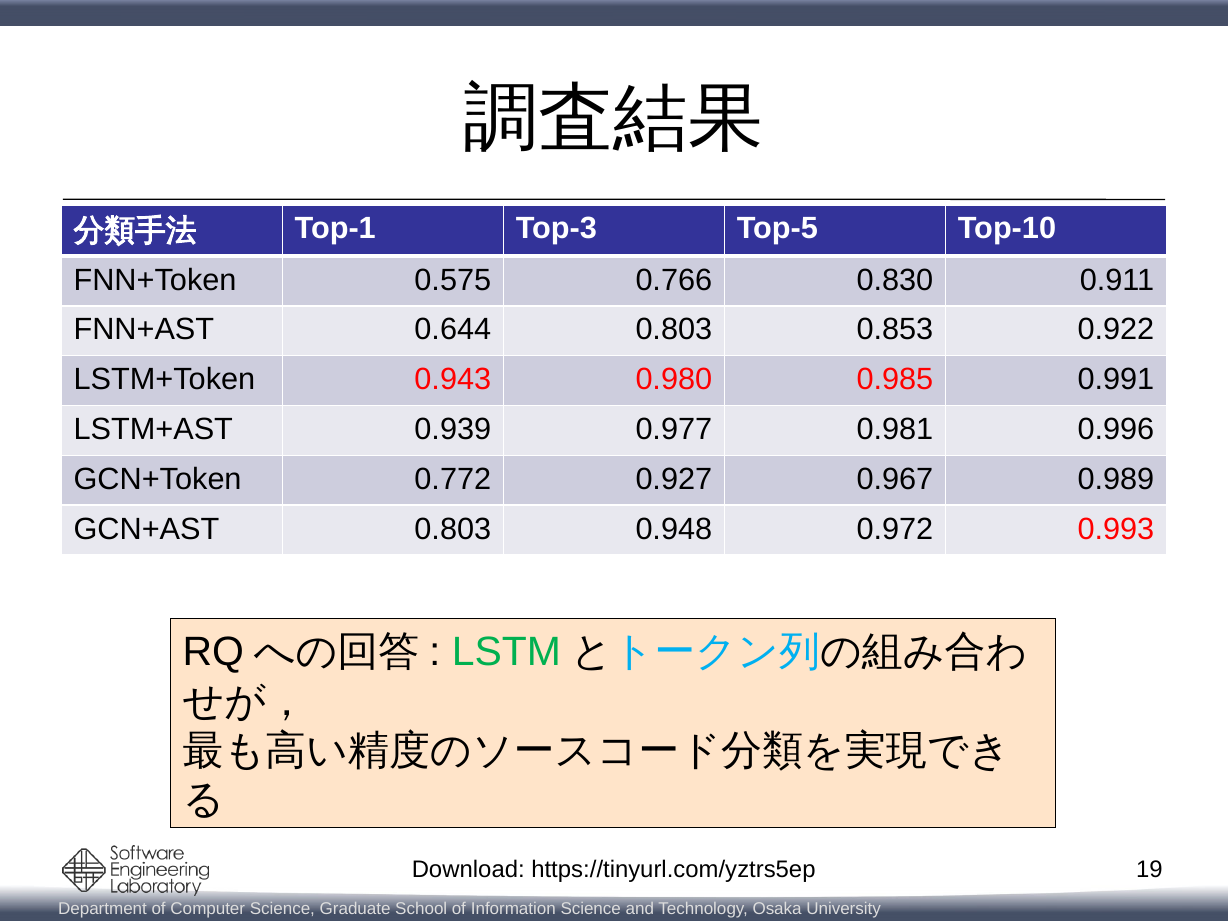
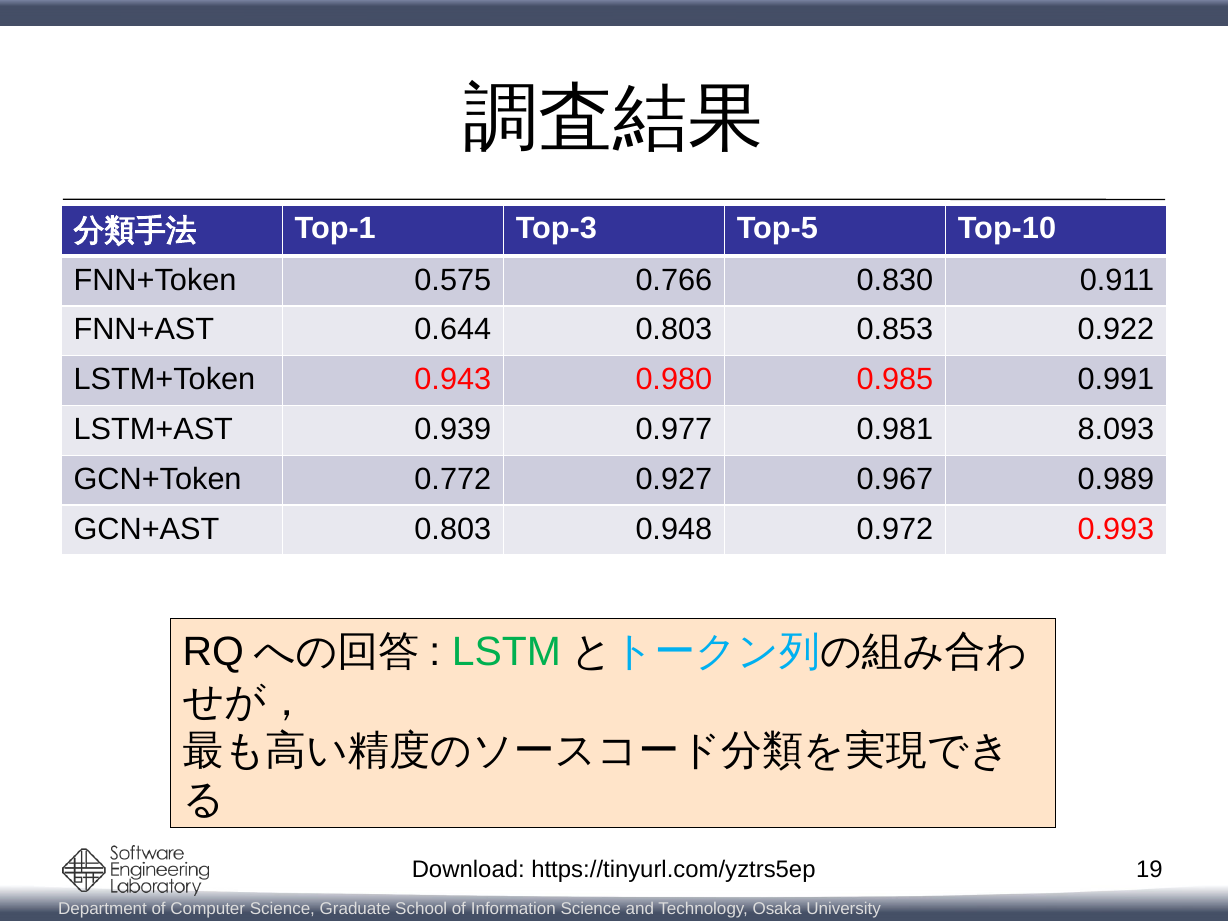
0.996: 0.996 -> 8.093
